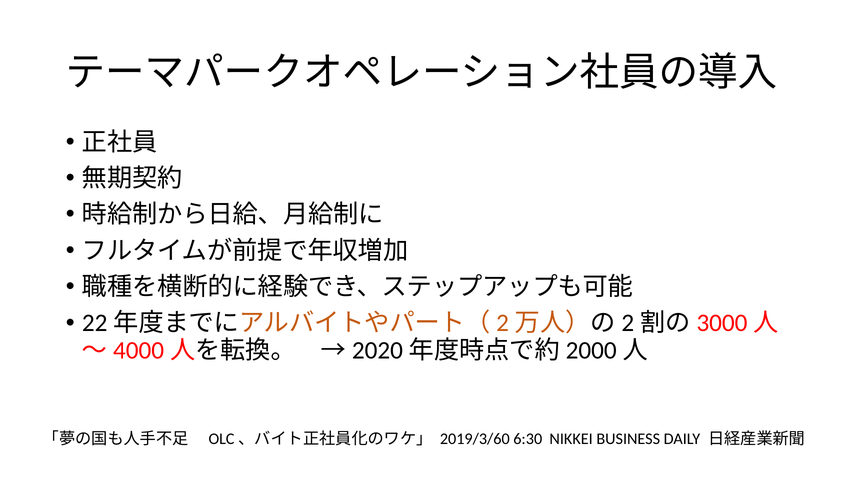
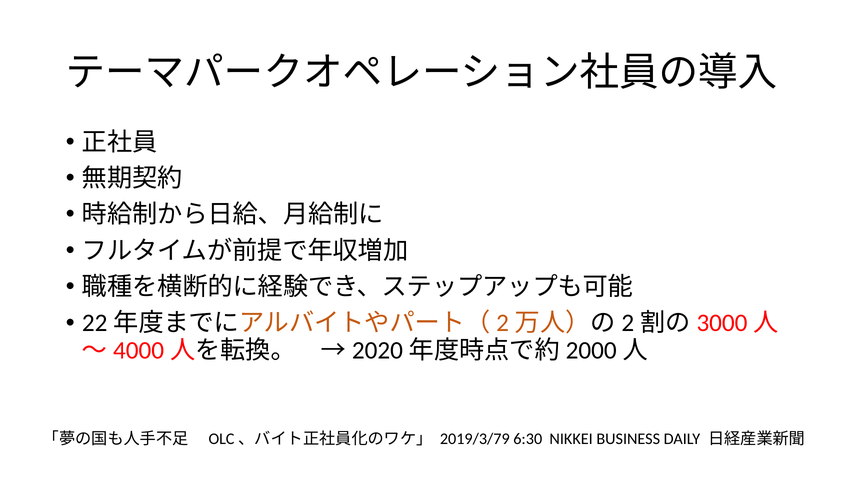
2019/3/60: 2019/3/60 -> 2019/3/79
